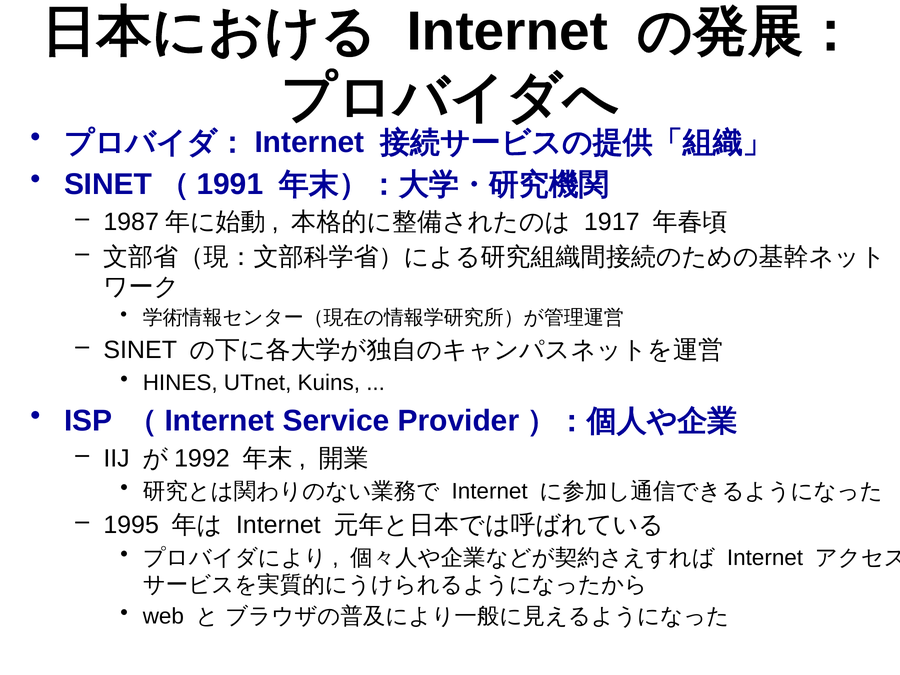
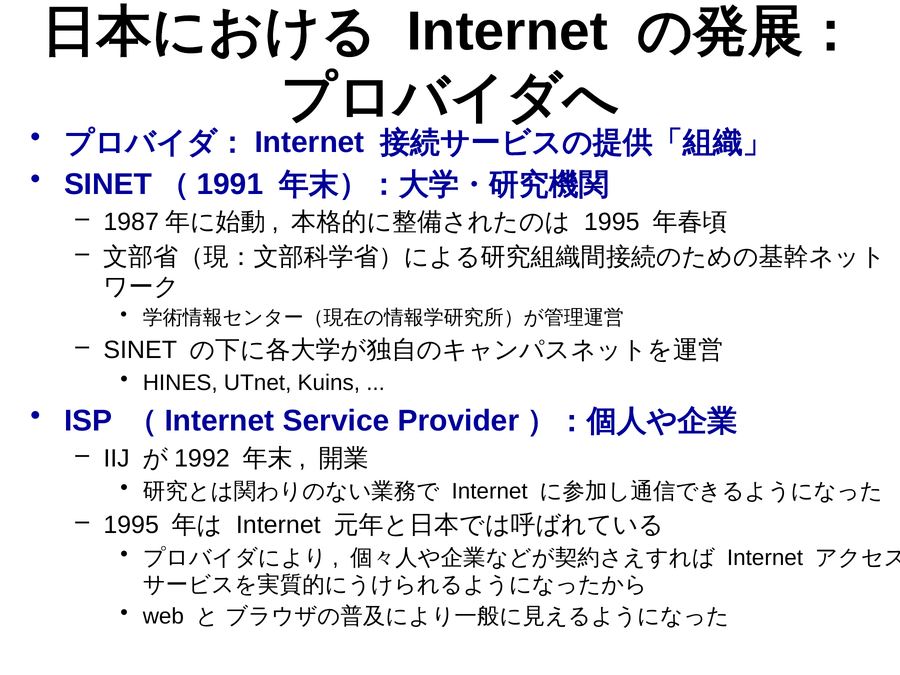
1917 at (612, 222): 1917 -> 1995
